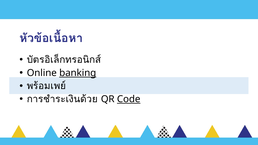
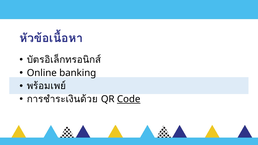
banking underline: present -> none
